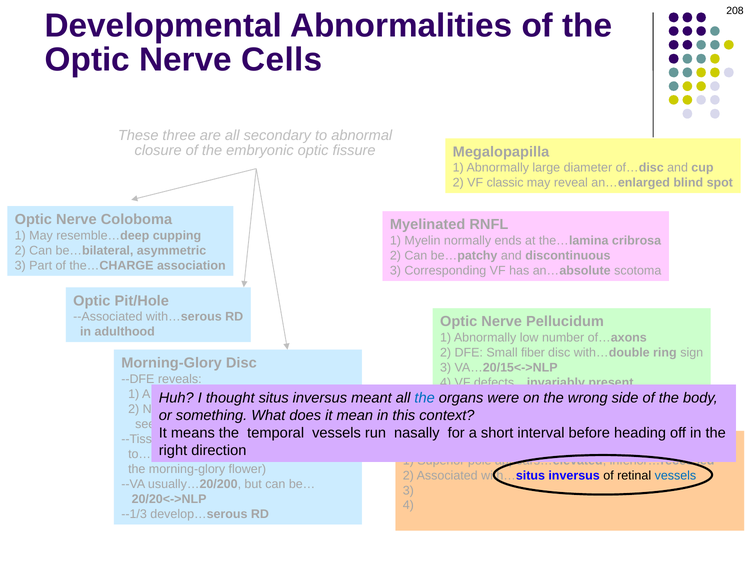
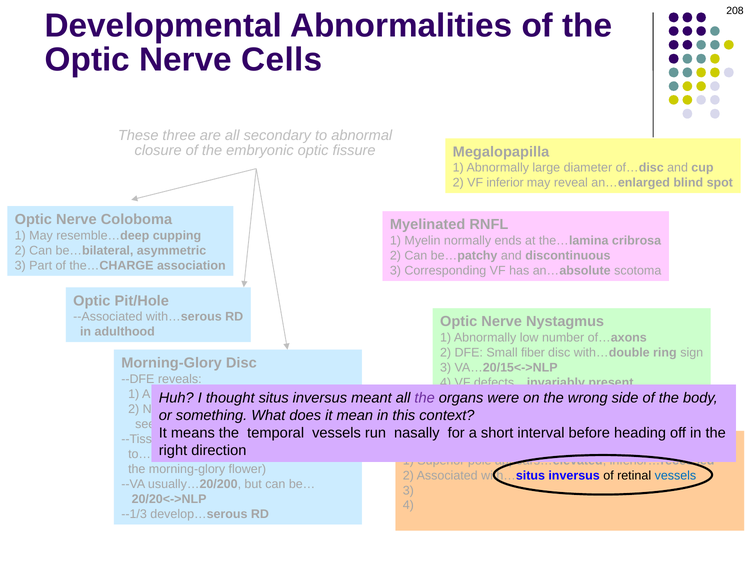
classic: classic -> inferior
Pellucidum: Pellucidum -> Nystagmus
the at (425, 398) colour: blue -> purple
